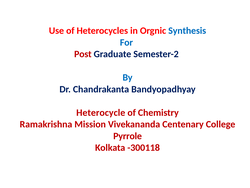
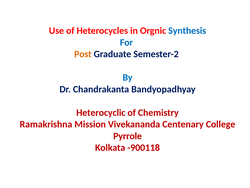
Post colour: red -> orange
Heterocycle: Heterocycle -> Heterocyclic
-300118: -300118 -> -900118
